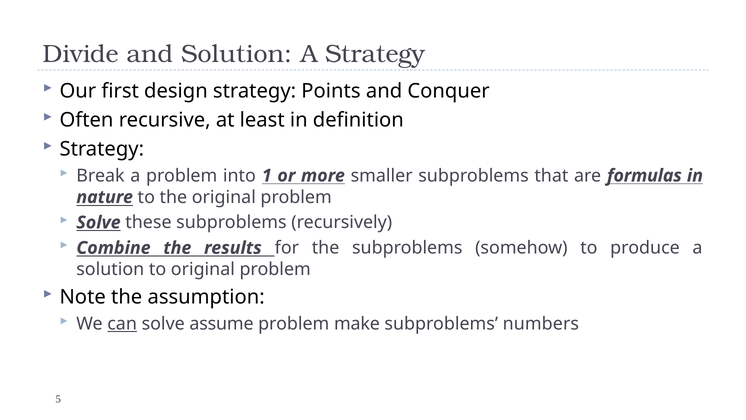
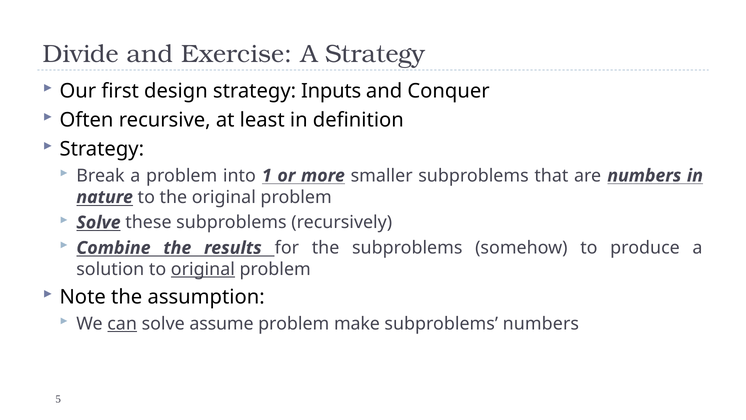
and Solution: Solution -> Exercise
Points: Points -> Inputs
are formulas: formulas -> numbers
original at (203, 269) underline: none -> present
